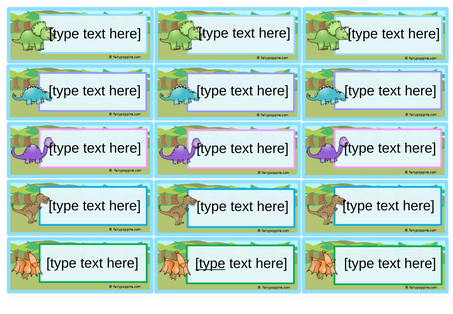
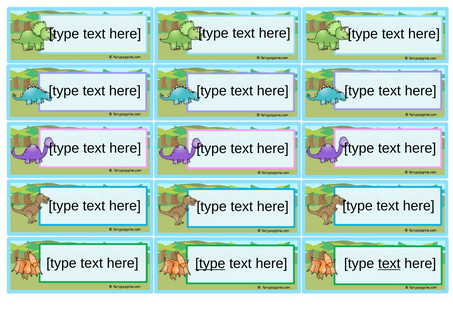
text at (389, 263) underline: none -> present
